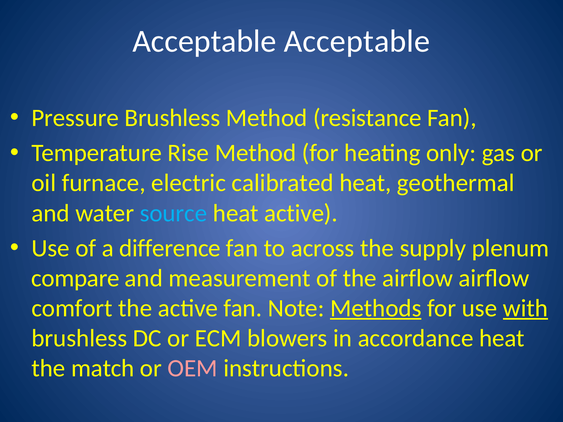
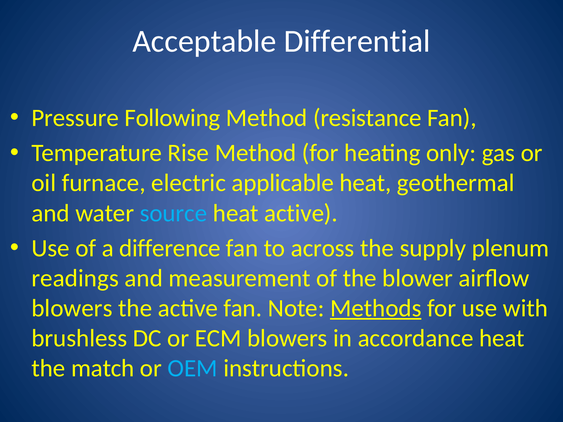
Acceptable Acceptable: Acceptable -> Differential
Pressure Brushless: Brushless -> Following
calibrated: calibrated -> applicable
compare: compare -> readings
the airflow: airflow -> blower
comfort at (72, 308): comfort -> blowers
with underline: present -> none
OEM colour: pink -> light blue
